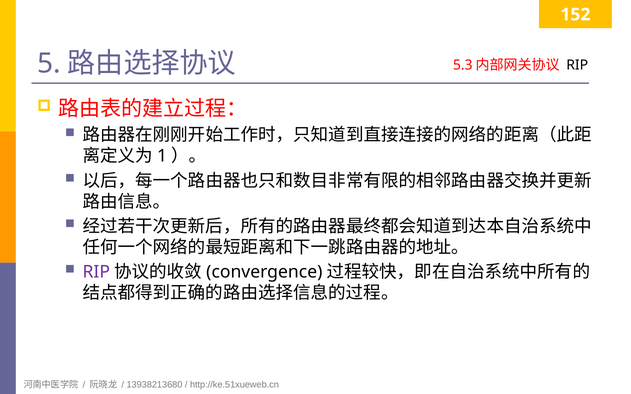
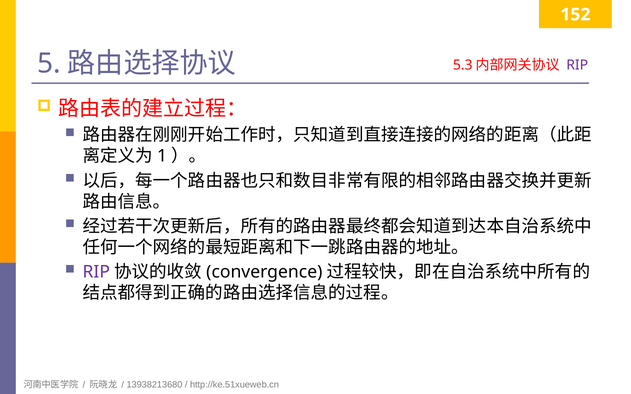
RIP at (577, 65) colour: black -> purple
